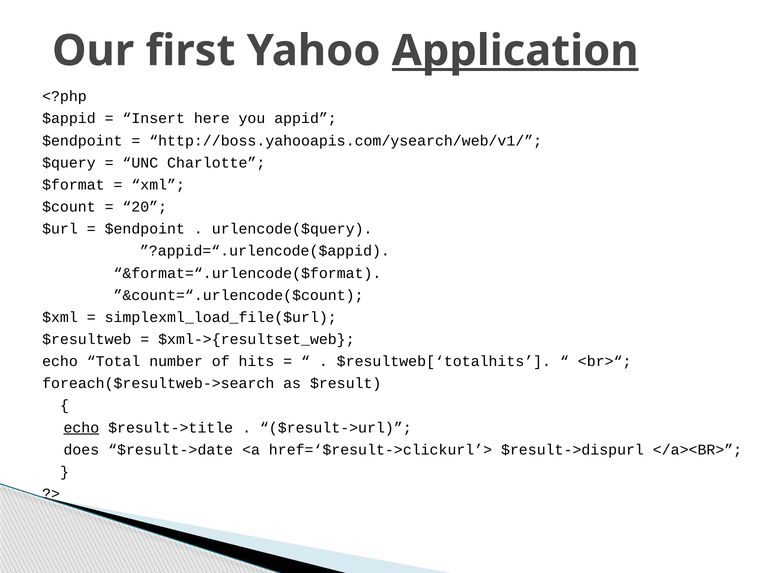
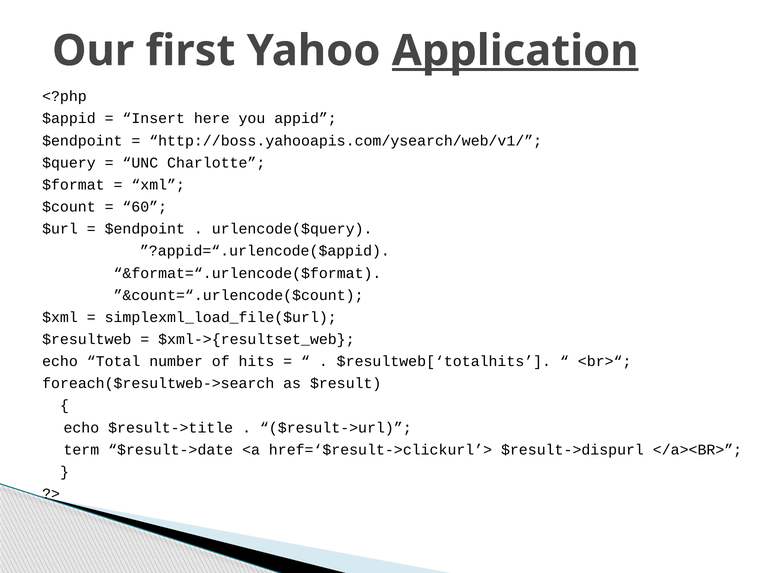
20: 20 -> 60
echo at (81, 428) underline: present -> none
does: does -> term
